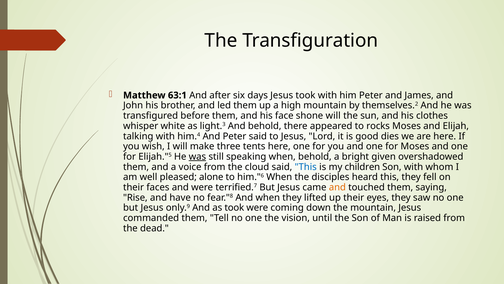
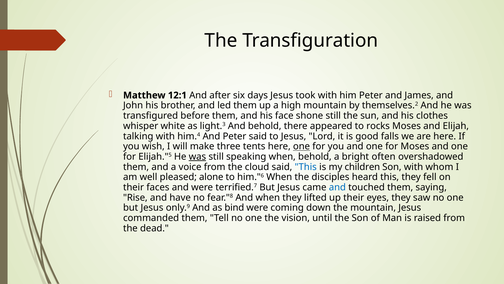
63:1: 63:1 -> 12:1
shone will: will -> still
dies: dies -> falls
one at (302, 146) underline: none -> present
given: given -> often
and at (337, 187) colour: orange -> blue
as took: took -> bind
